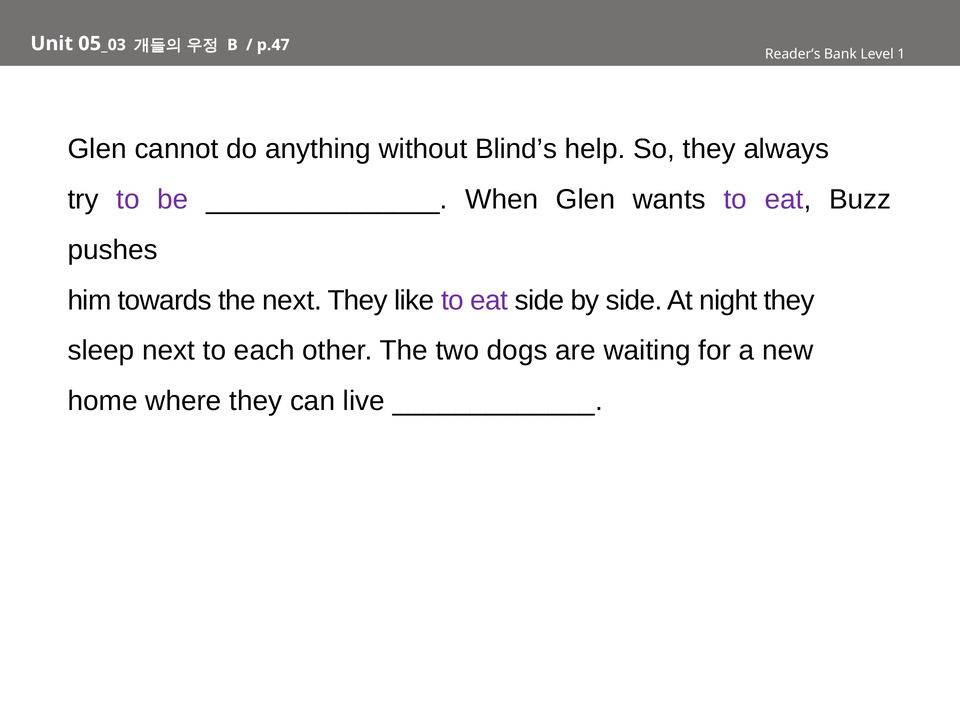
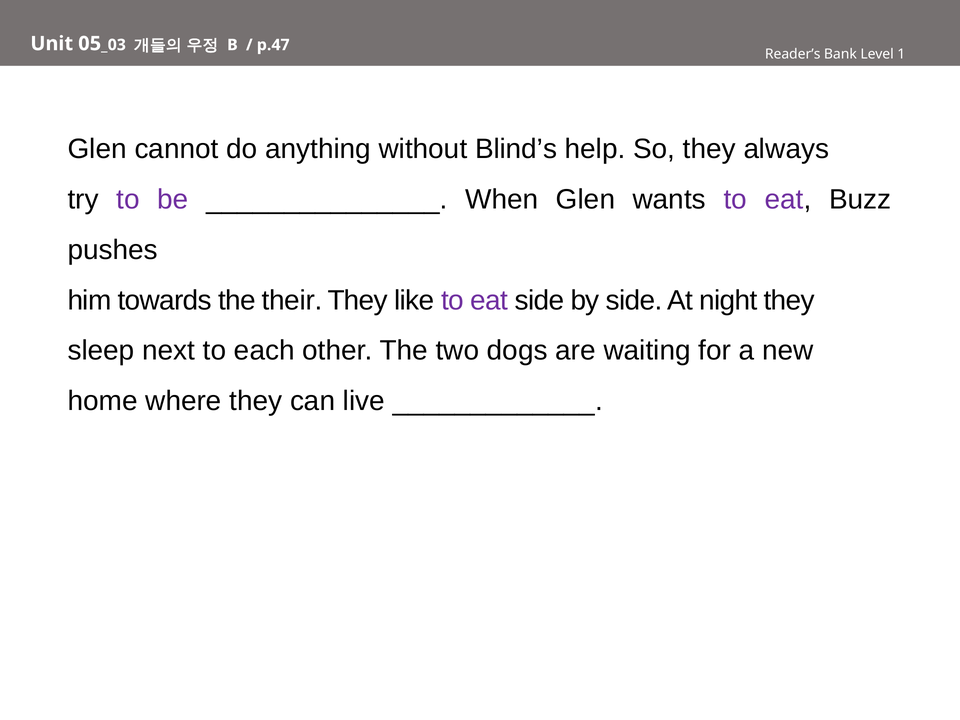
the next: next -> their
